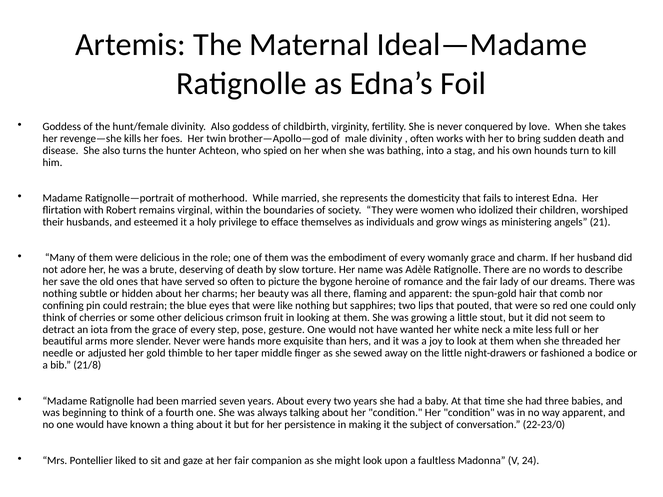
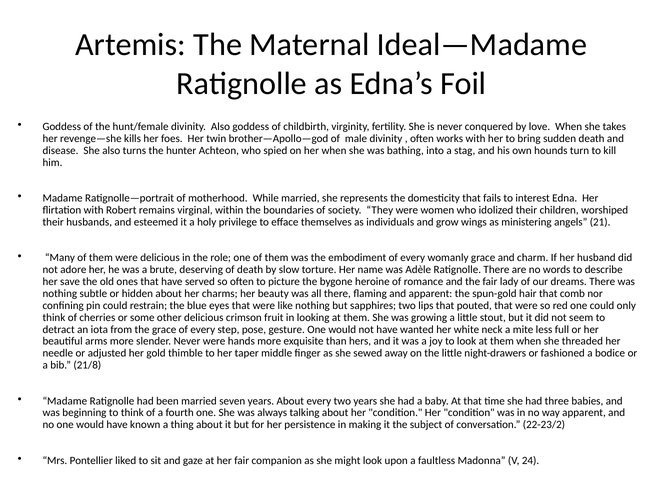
22-23/0: 22-23/0 -> 22-23/2
